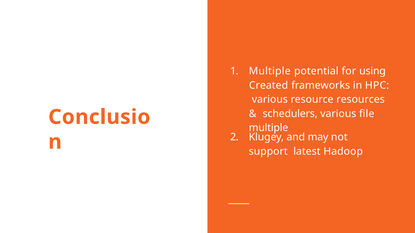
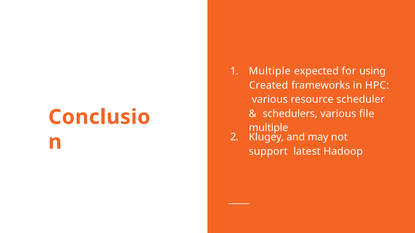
potential: potential -> expected
resources: resources -> scheduler
